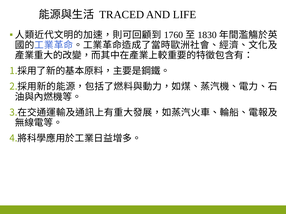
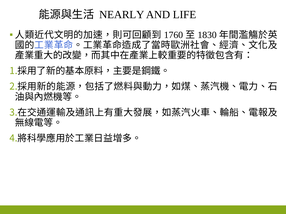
TRACED: TRACED -> NEARLY
